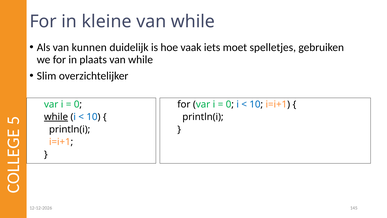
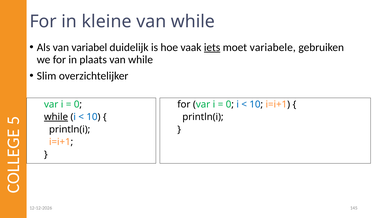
kunnen: kunnen -> variabel
iets underline: none -> present
spelletjes: spelletjes -> variabele
